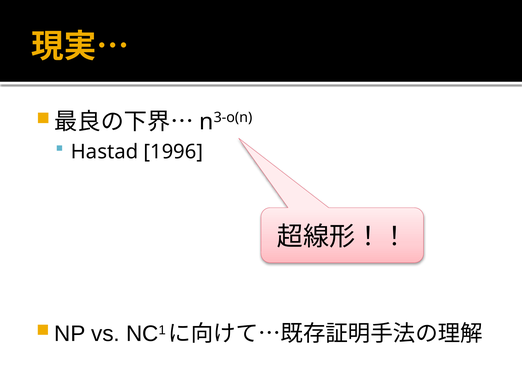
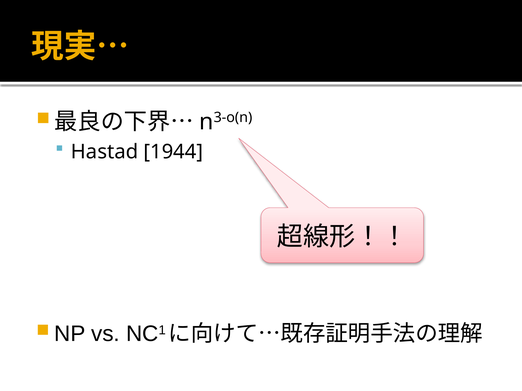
1996: 1996 -> 1944
